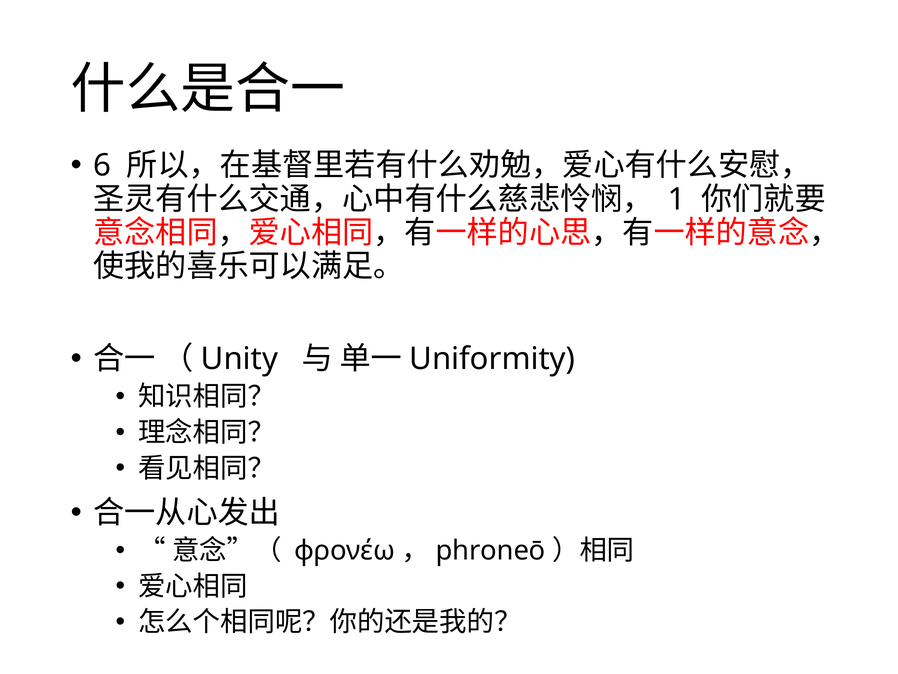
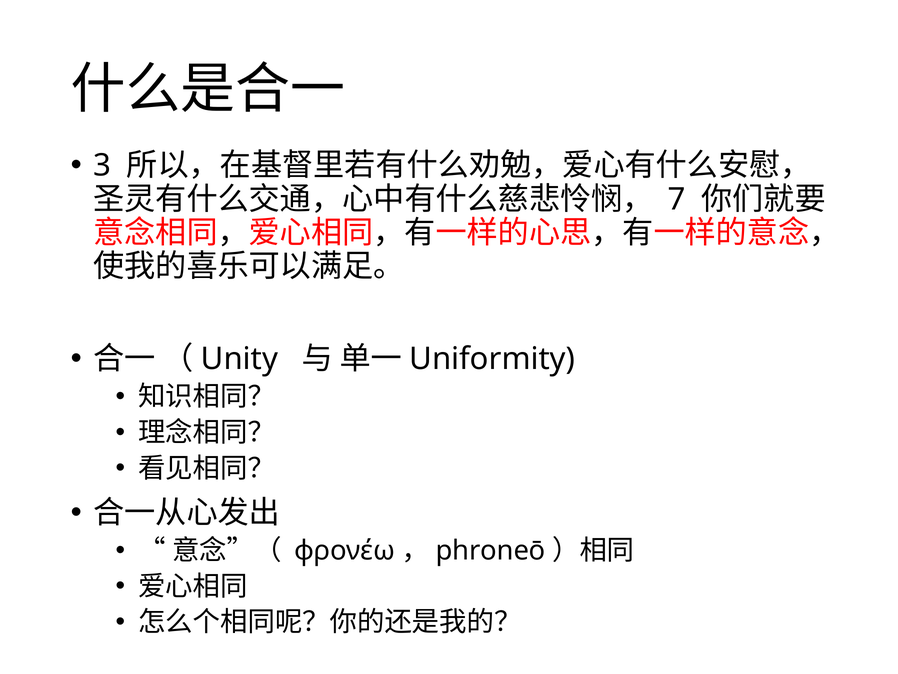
6: 6 -> 3
1: 1 -> 7
